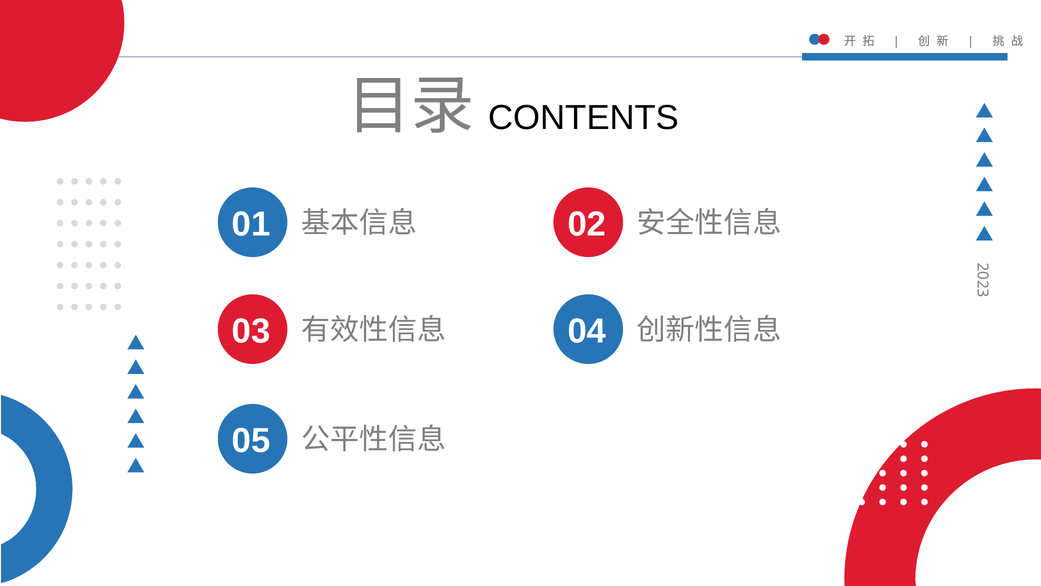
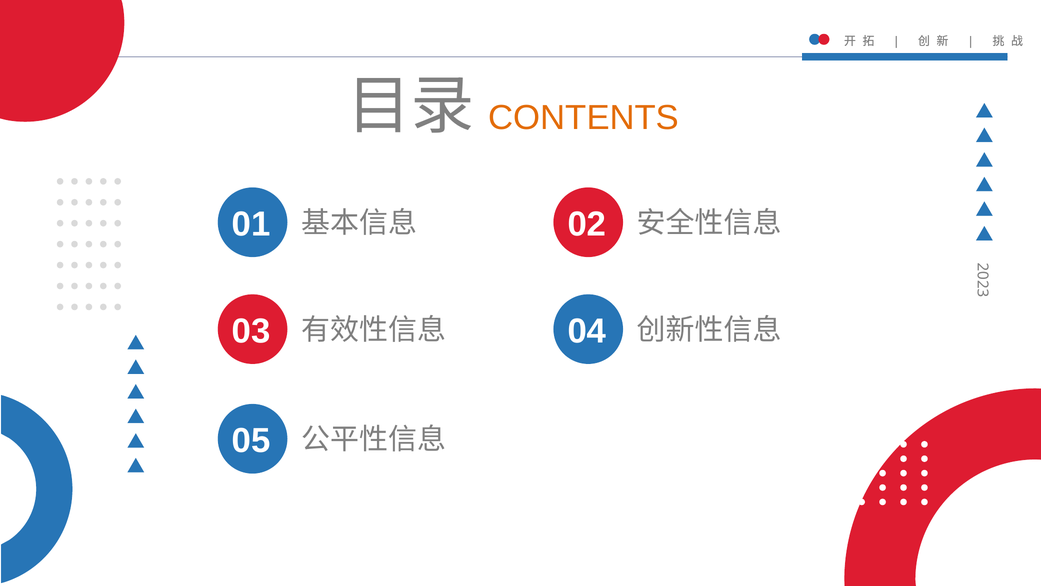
CONTENTS colour: black -> orange
